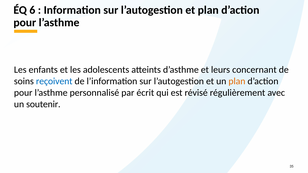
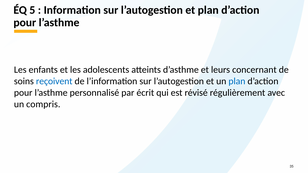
6: 6 -> 5
plan at (237, 81) colour: orange -> blue
soutenir: soutenir -> compris
